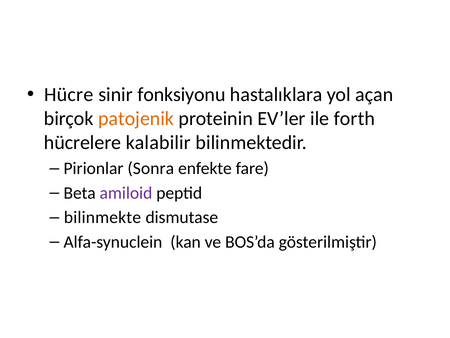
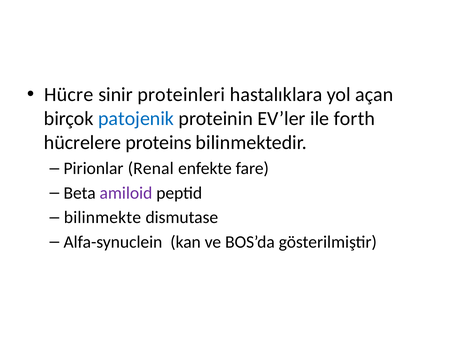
fonksiyonu: fonksiyonu -> proteinleri
patojenik colour: orange -> blue
kalabilir: kalabilir -> proteins
Sonra: Sonra -> Renal
